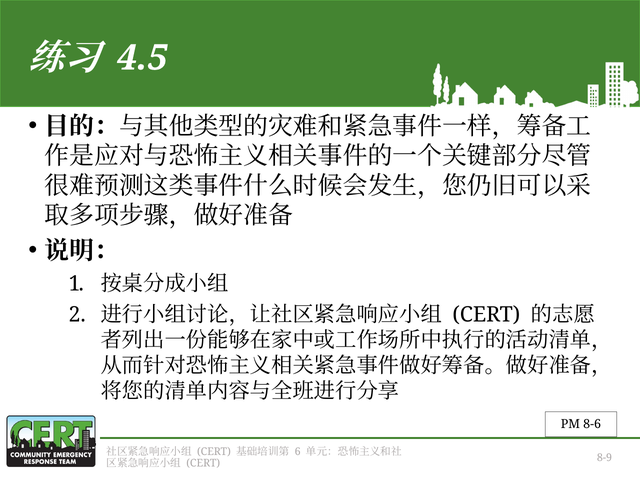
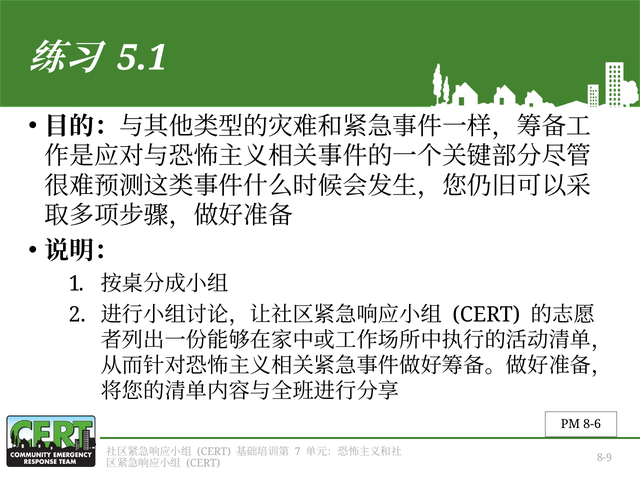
4.5: 4.5 -> 5.1
6: 6 -> 7
